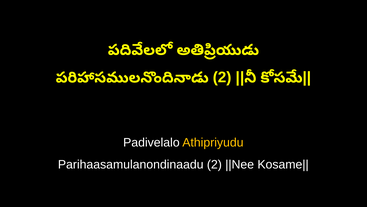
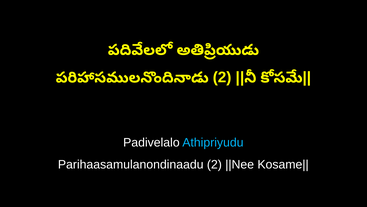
Athipriyudu colour: yellow -> light blue
